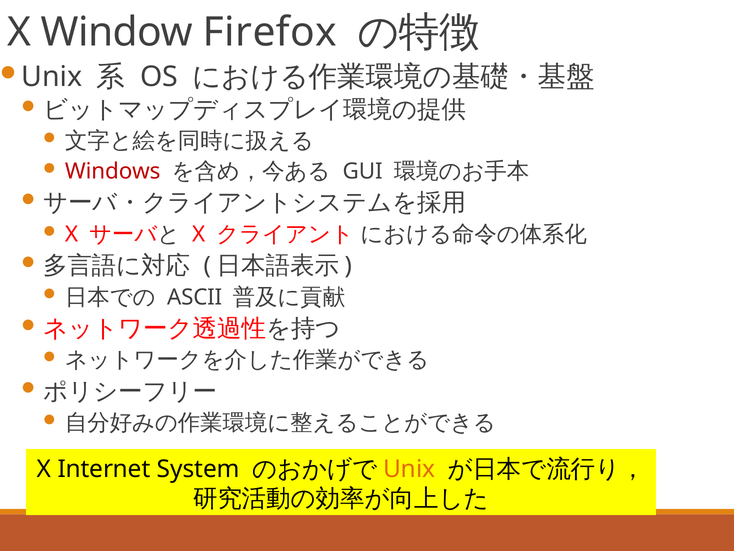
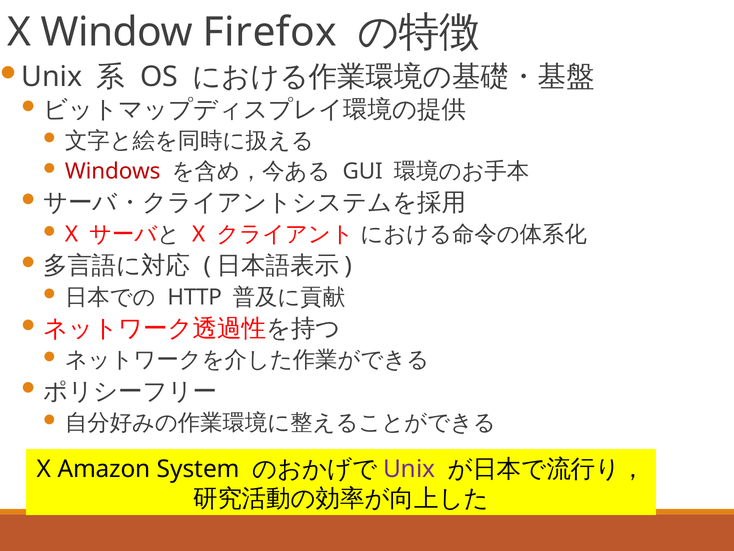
ASCII: ASCII -> HTTP
Internet: Internet -> Amazon
Unix at (409, 469) colour: orange -> purple
